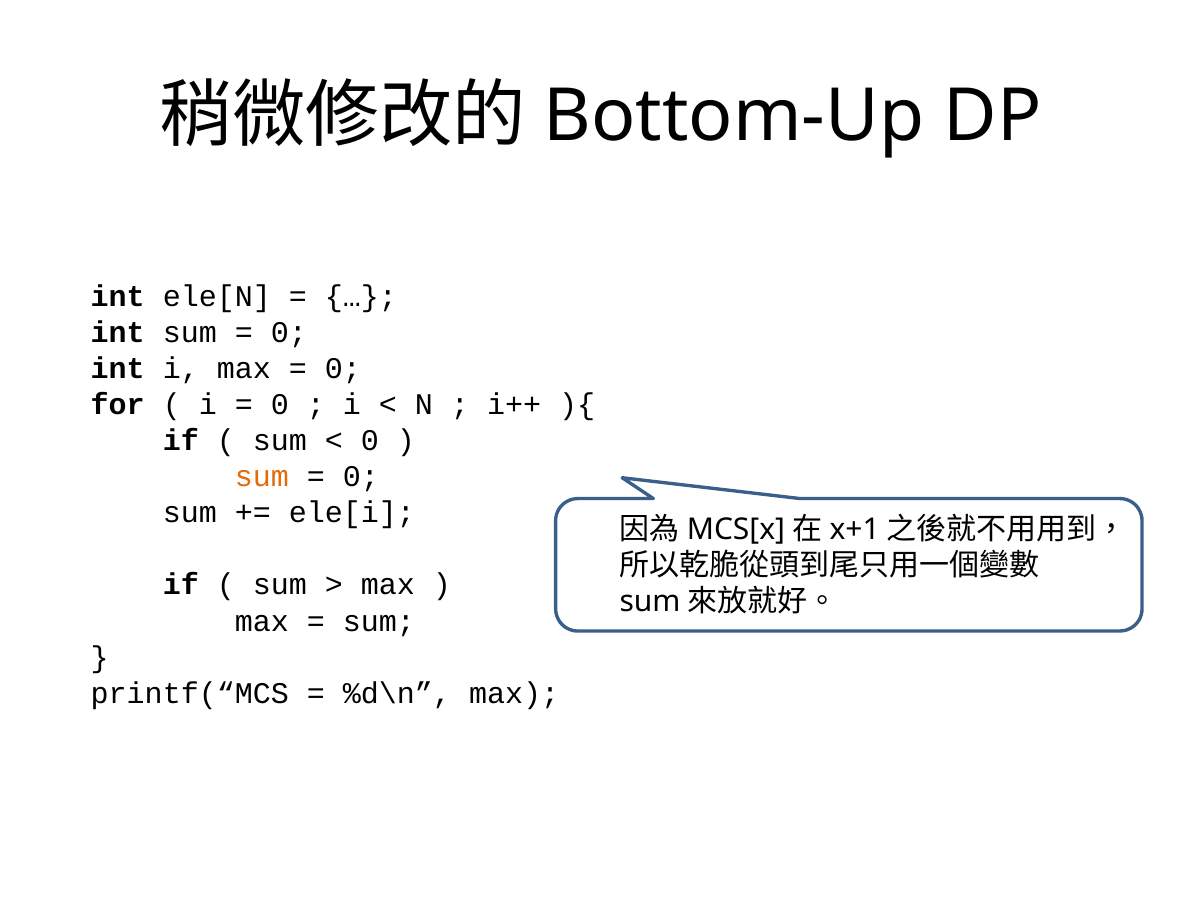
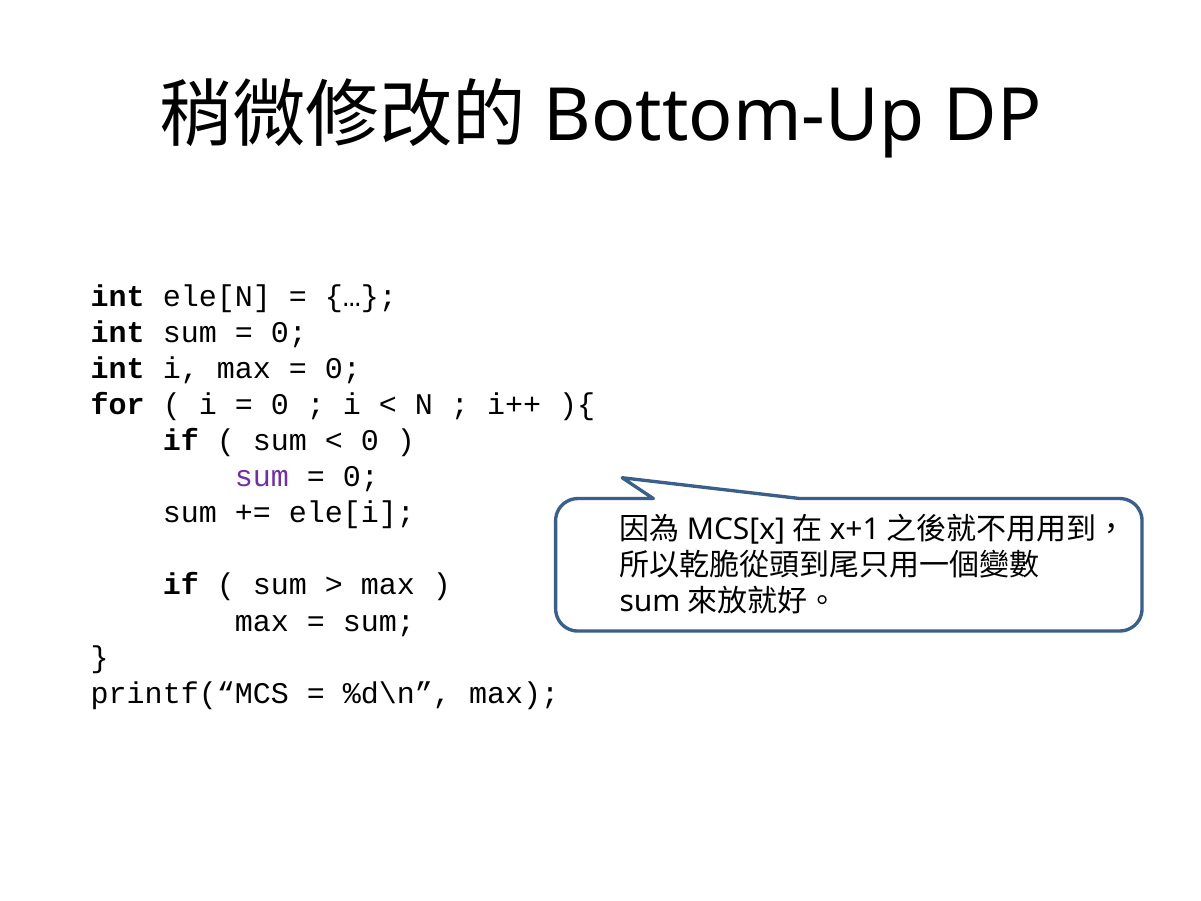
sum at (262, 477) colour: orange -> purple
